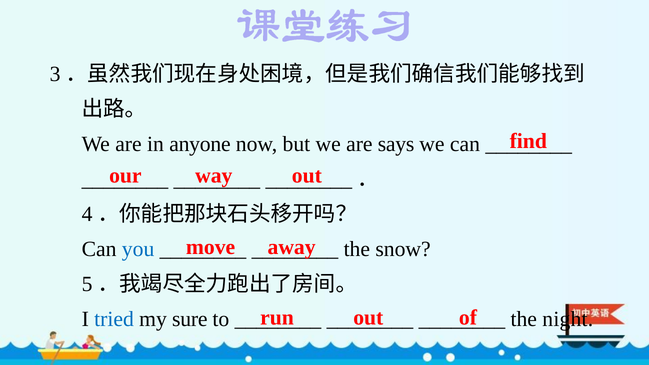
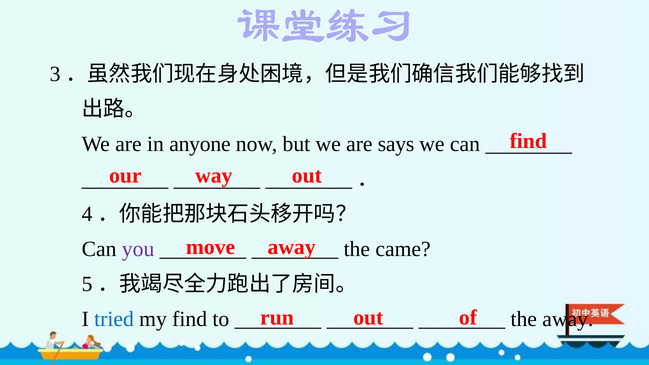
you colour: blue -> purple
snow: snow -> came
my sure: sure -> find
the night: night -> away
